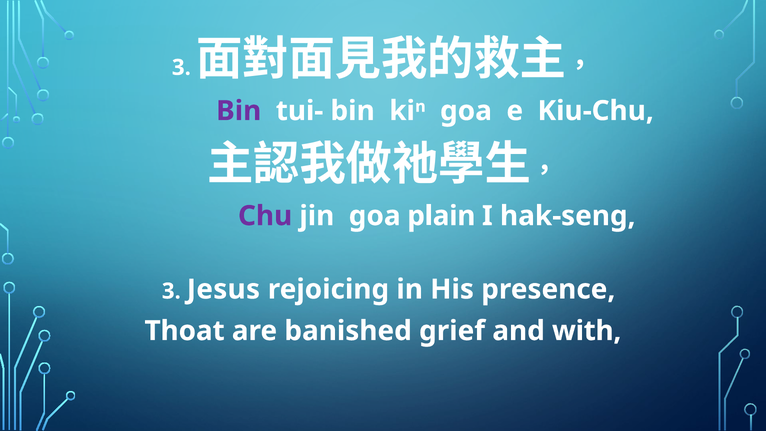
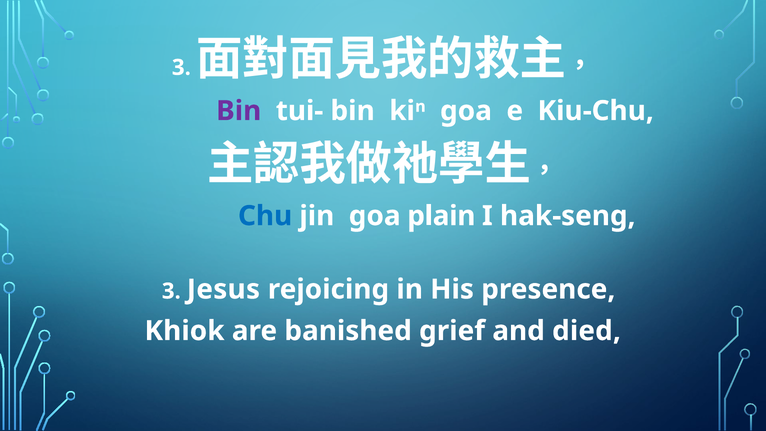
Chu colour: purple -> blue
Thoat: Thoat -> Khiok
with: with -> died
